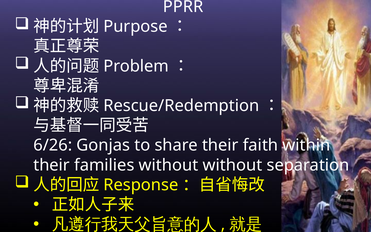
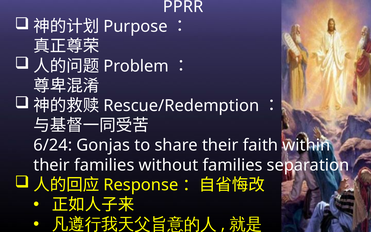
6/26: 6/26 -> 6/24
without without: without -> families
